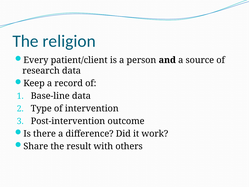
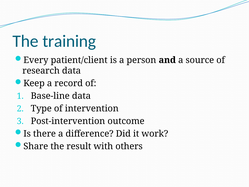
religion: religion -> training
